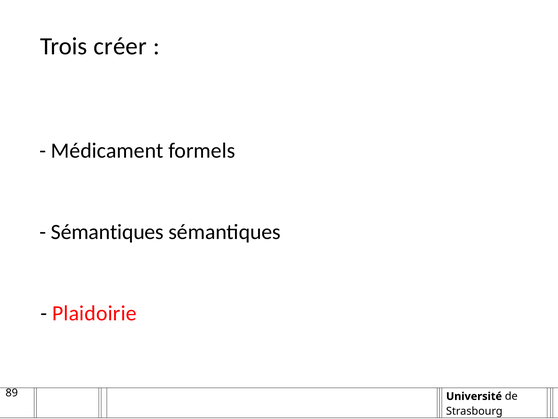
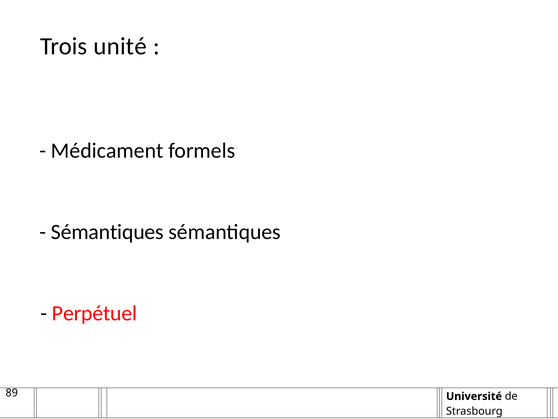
créer: créer -> unité
Plaidoirie: Plaidoirie -> Perpétuel
